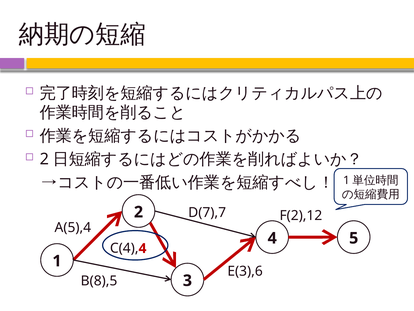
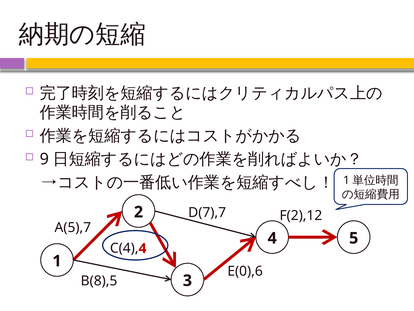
2 at (44, 159): 2 -> 9
A(5),4: A(5),4 -> A(5),7
E(3),6: E(3),6 -> E(0),6
